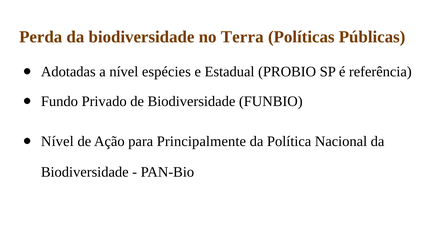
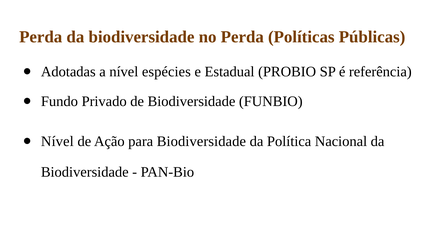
no Terra: Terra -> Perda
para Principalmente: Principalmente -> Biodiversidade
